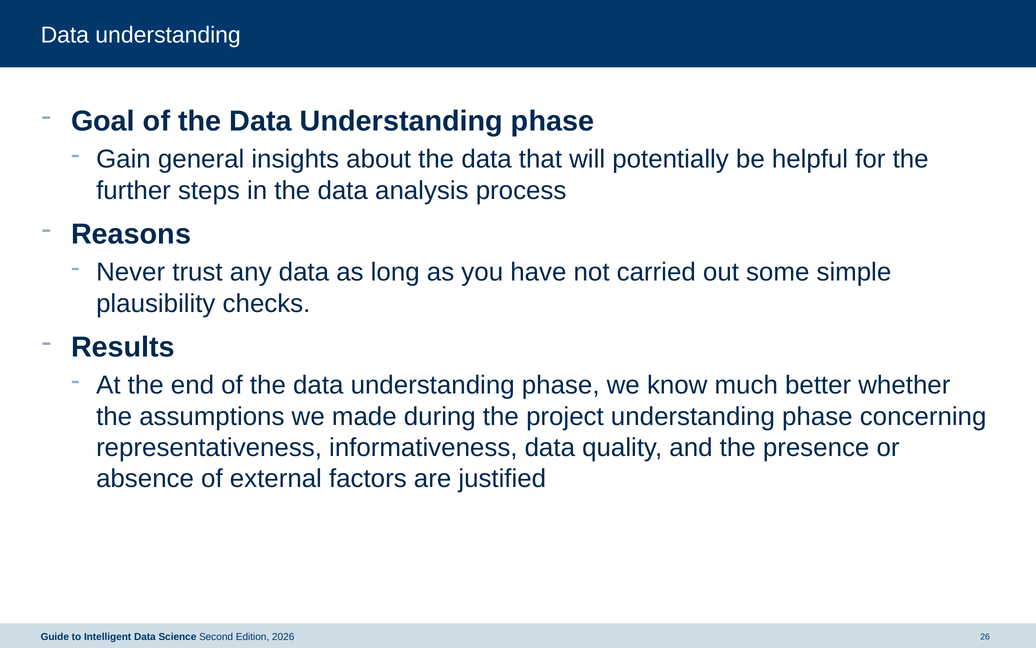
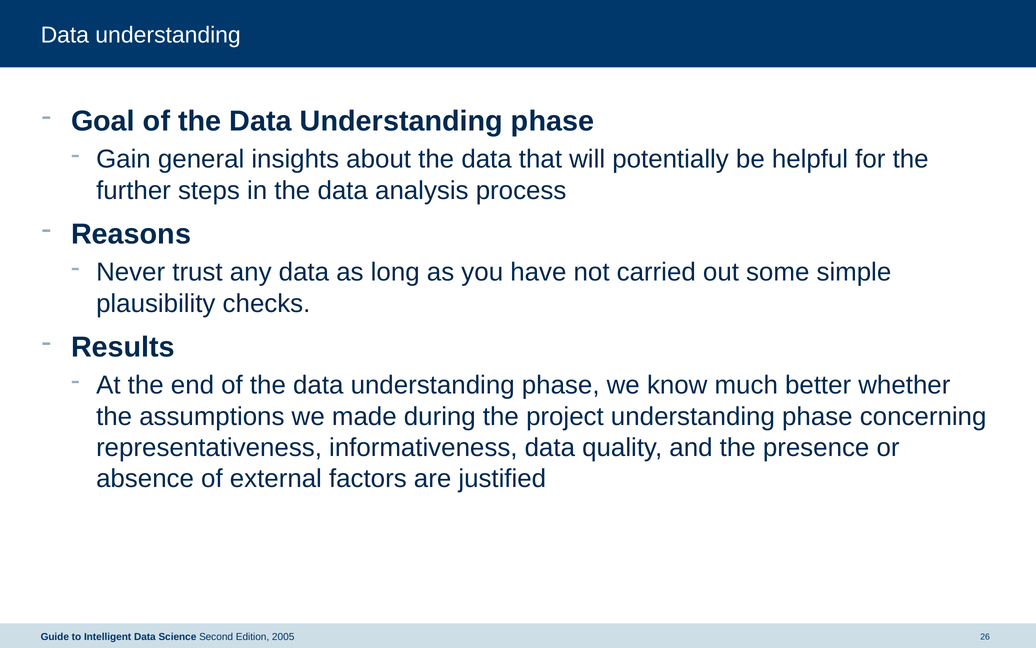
2026: 2026 -> 2005
